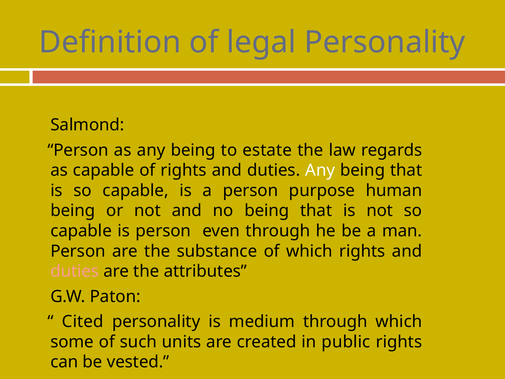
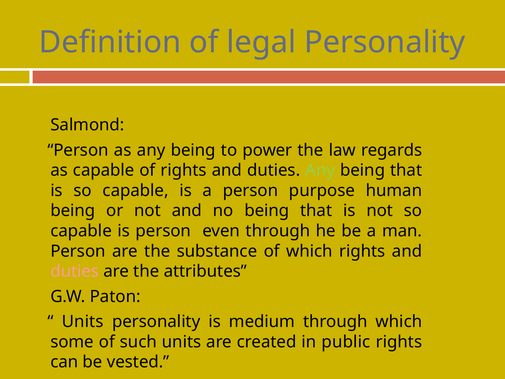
estate: estate -> power
Any at (320, 170) colour: white -> light green
Cited at (83, 321): Cited -> Units
